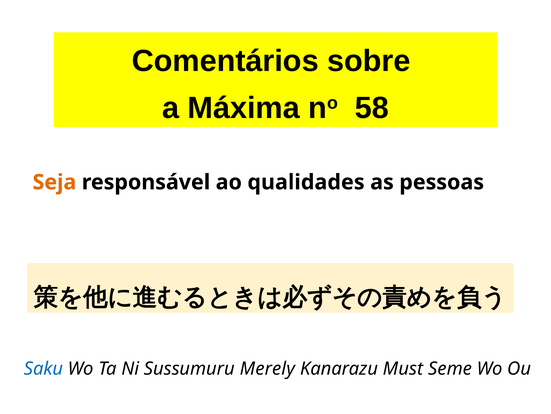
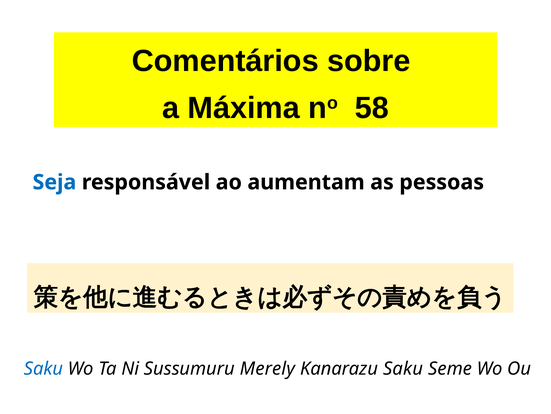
Seja colour: orange -> blue
qualidades: qualidades -> aumentam
Kanarazu Must: Must -> Saku
